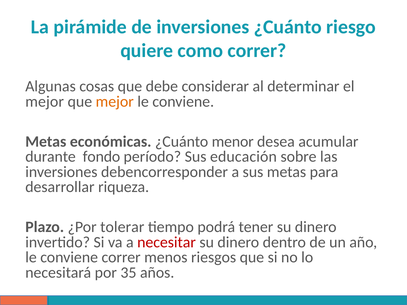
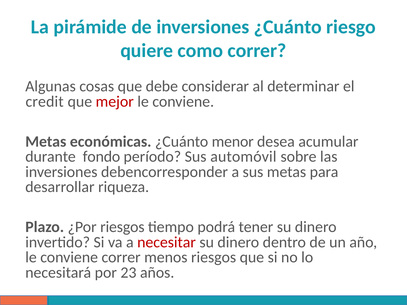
mejor at (45, 102): mejor -> credit
mejor at (115, 102) colour: orange -> red
educación: educación -> automóvil
¿Por tolerar: tolerar -> riesgos
35: 35 -> 23
